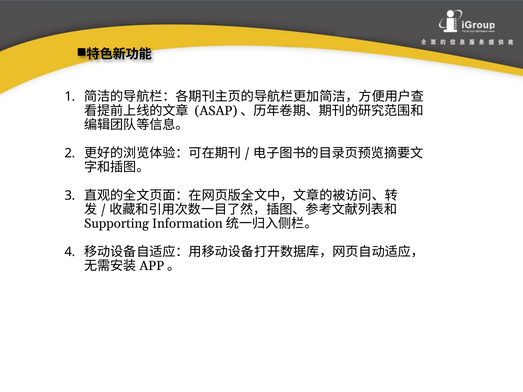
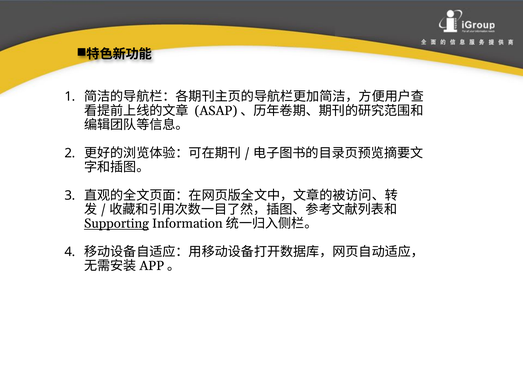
Supporting underline: none -> present
